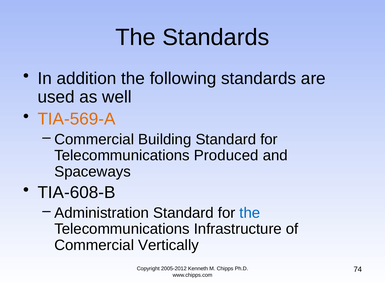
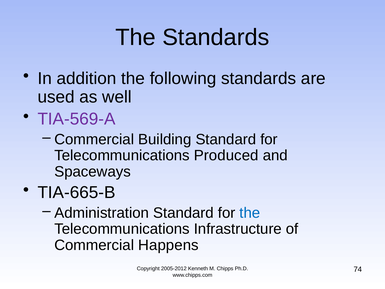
TIA-569-A colour: orange -> purple
TIA-608-B: TIA-608-B -> TIA-665-B
Vertically: Vertically -> Happens
